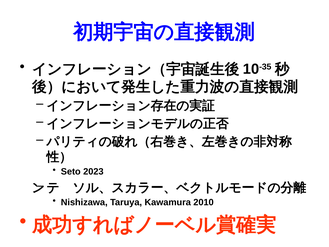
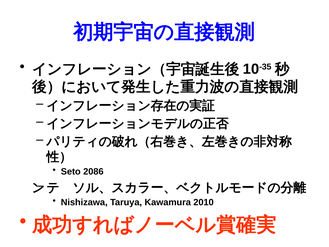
2023: 2023 -> 2086
